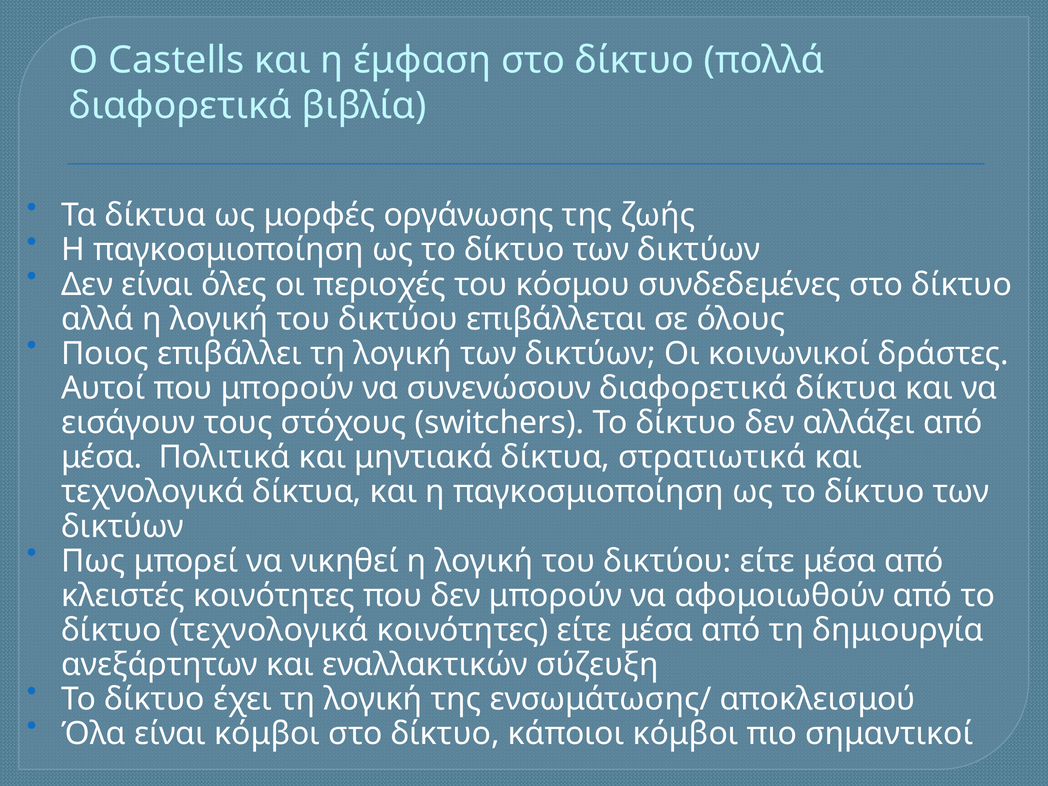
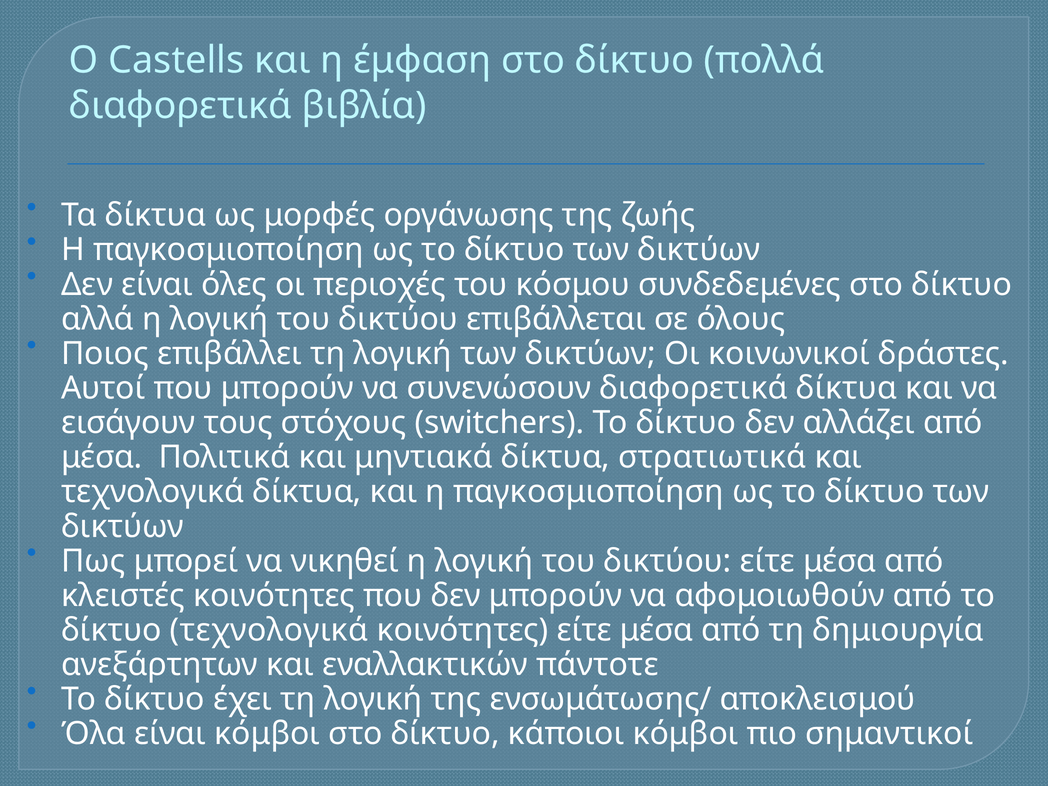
σύζευξη: σύζευξη -> πάντοτε
